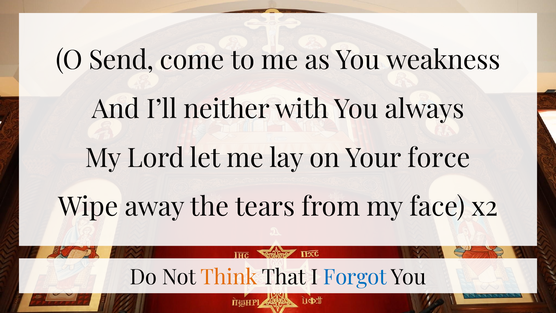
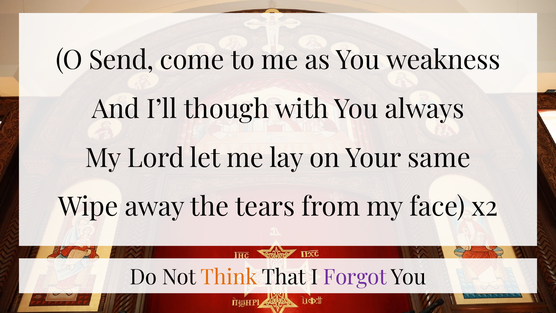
neither: neither -> though
force: force -> same
Forgot colour: blue -> purple
